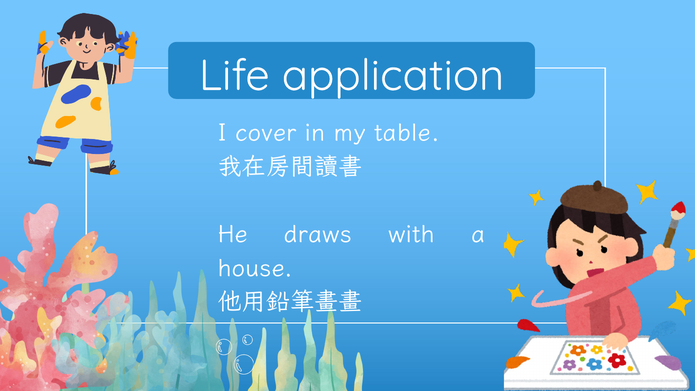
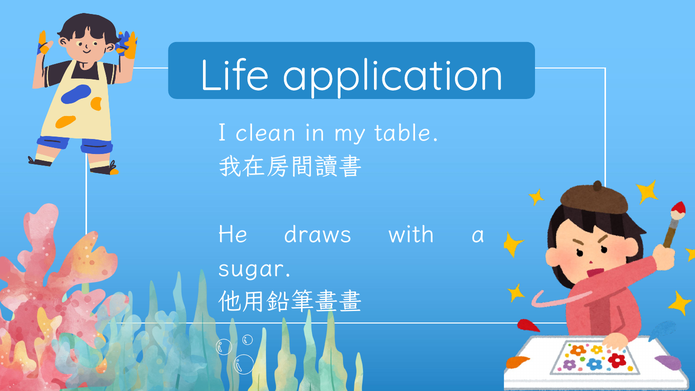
cover: cover -> clean
house: house -> sugar
